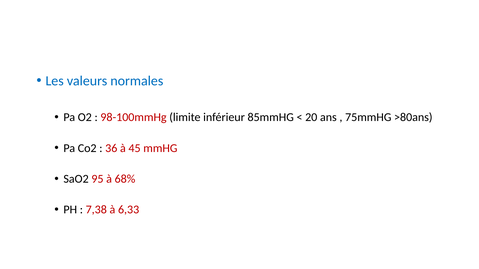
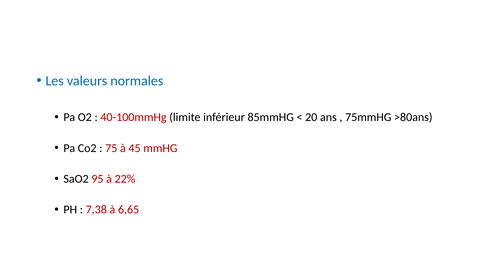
98-100mmHg: 98-100mmHg -> 40-100mmHg
36: 36 -> 75
68%: 68% -> 22%
6,33: 6,33 -> 6,65
